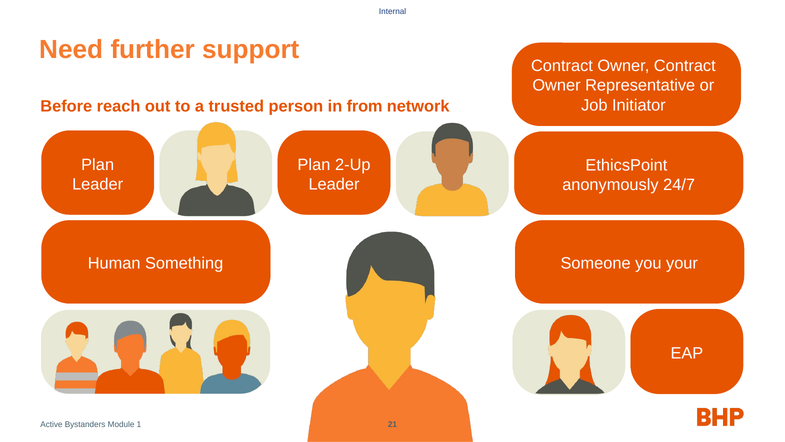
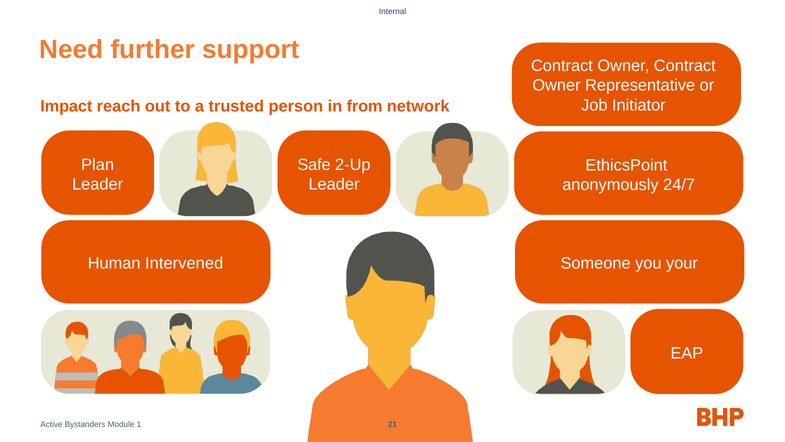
Before: Before -> Impact
Plan at (314, 165): Plan -> Safe
Something: Something -> Intervened
